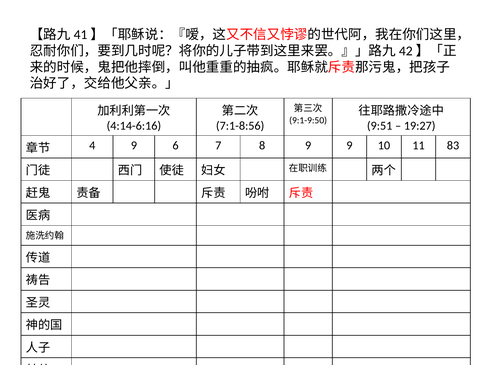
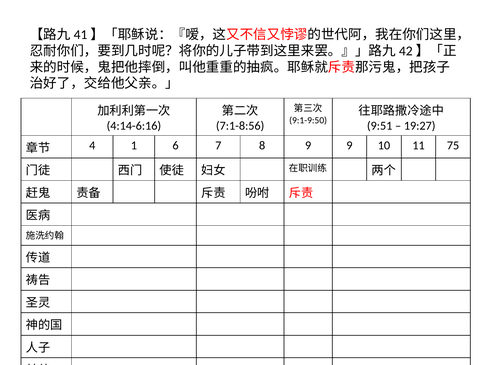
4 9: 9 -> 1
83: 83 -> 75
